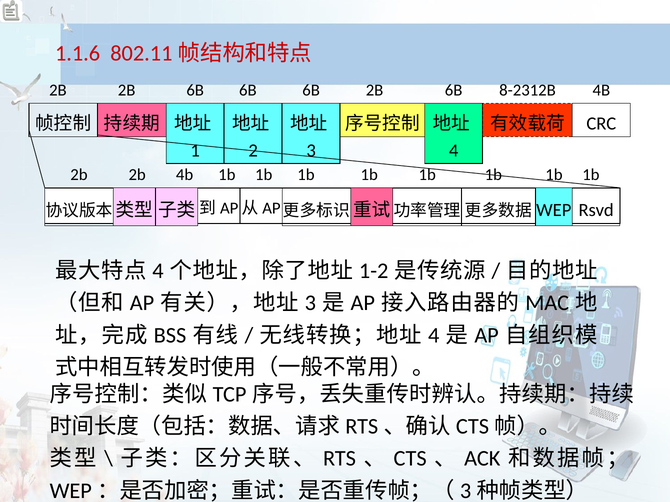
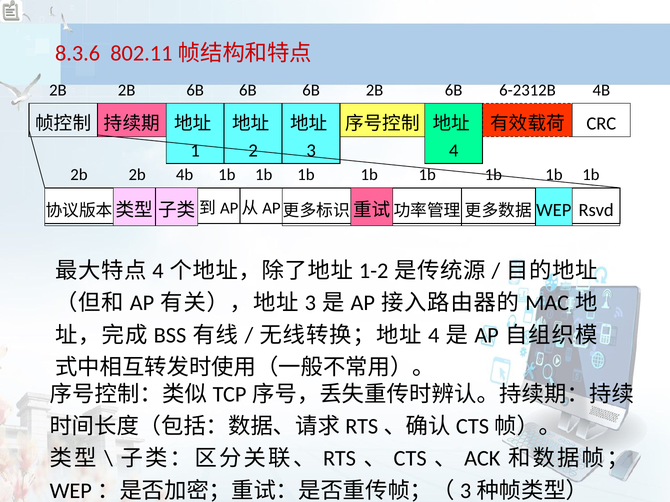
1.1.6: 1.1.6 -> 8.3.6
8-2312B: 8-2312B -> 6-2312B
